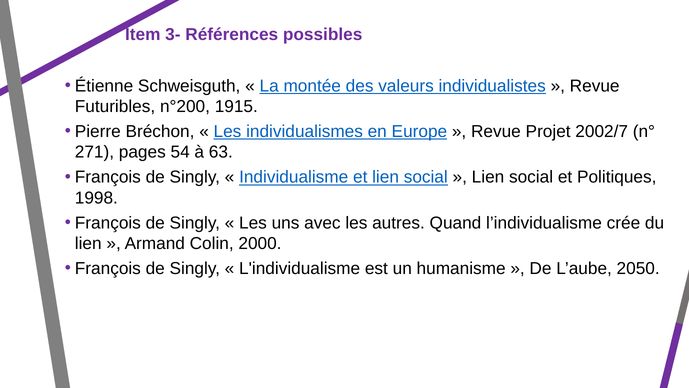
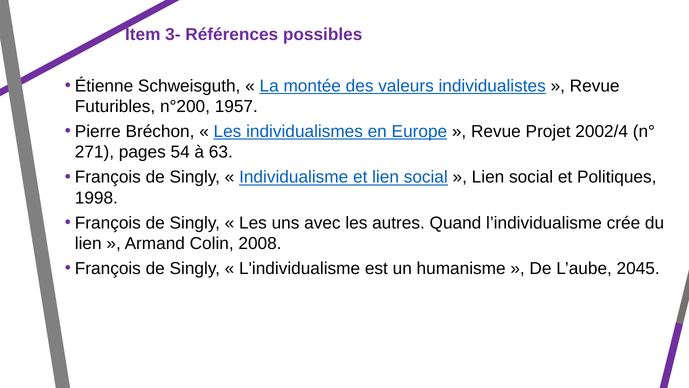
1915: 1915 -> 1957
2002/7: 2002/7 -> 2002/4
2000: 2000 -> 2008
2050: 2050 -> 2045
